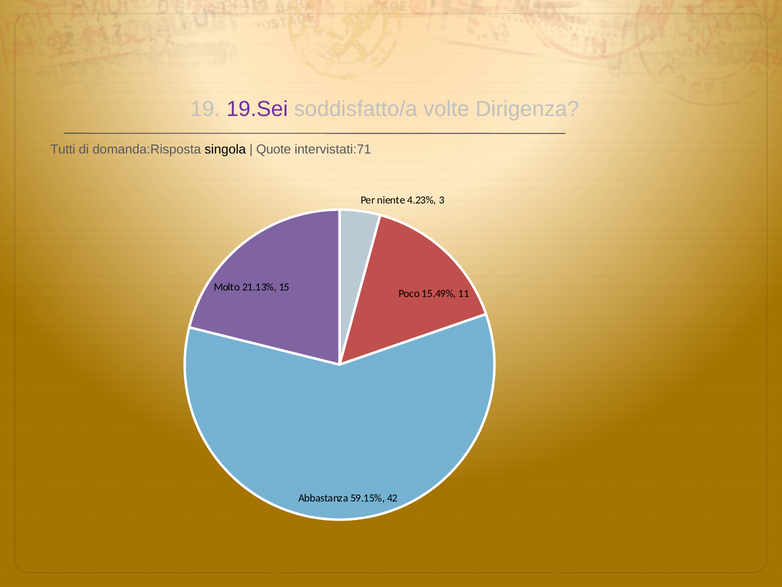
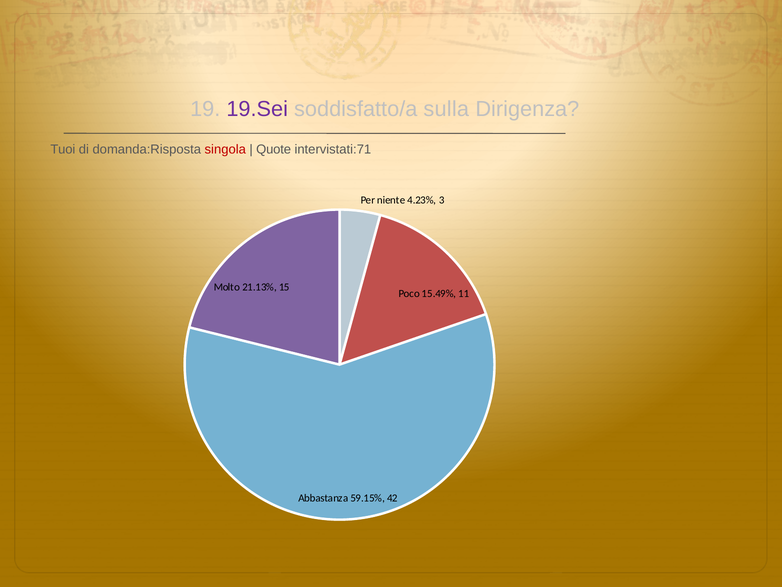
volte: volte -> sulla
Tutti: Tutti -> Tuoi
singola colour: black -> red
